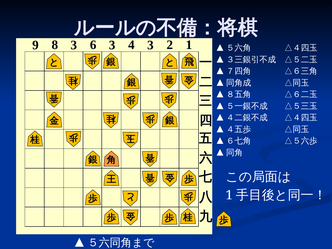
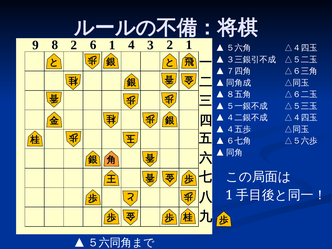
8 3: 3 -> 2
6 3: 3 -> 1
